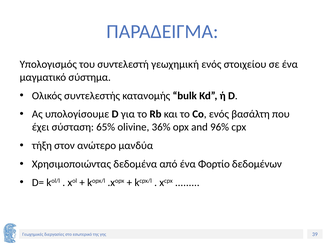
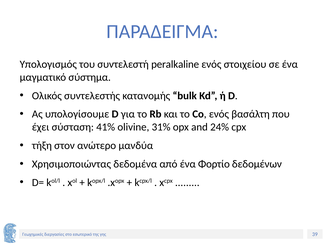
γεωχημική: γεωχημική -> peralkaline
65%: 65% -> 41%
36%: 36% -> 31%
96%: 96% -> 24%
